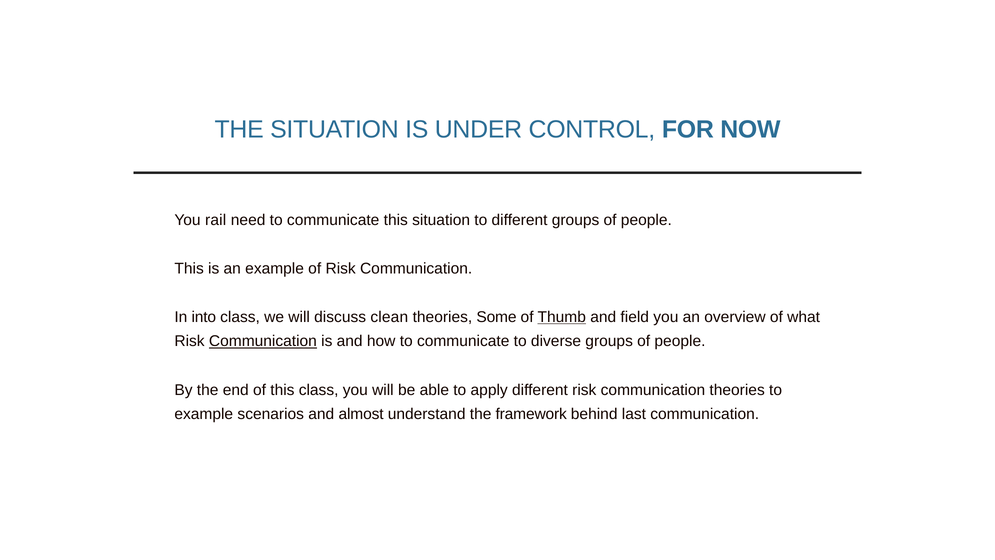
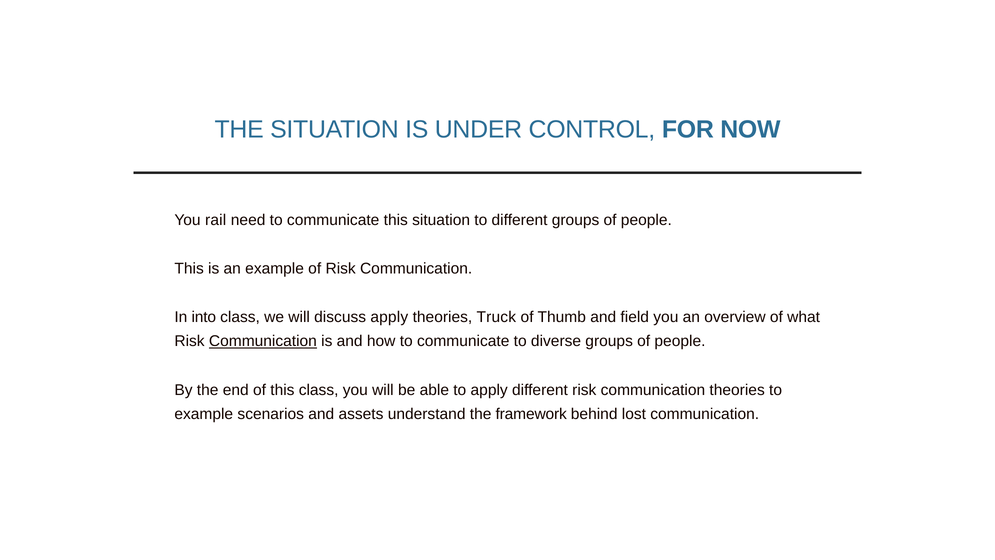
discuss clean: clean -> apply
Some: Some -> Truck
Thumb underline: present -> none
almost: almost -> assets
last: last -> lost
